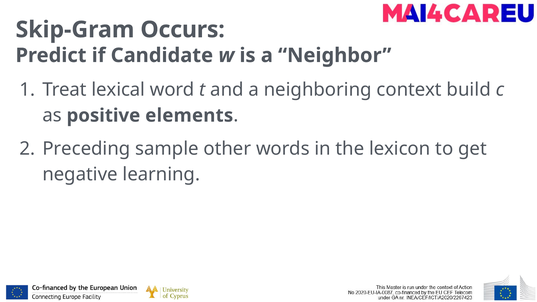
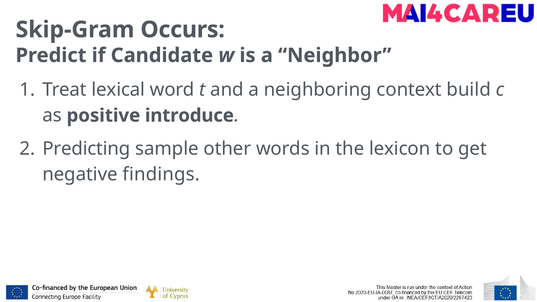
elements: elements -> introduce
Preceding: Preceding -> Predicting
learning: learning -> findings
